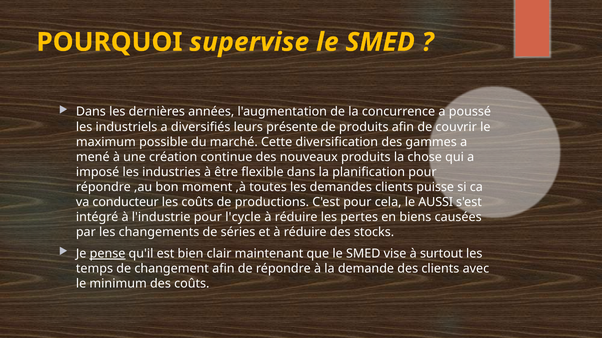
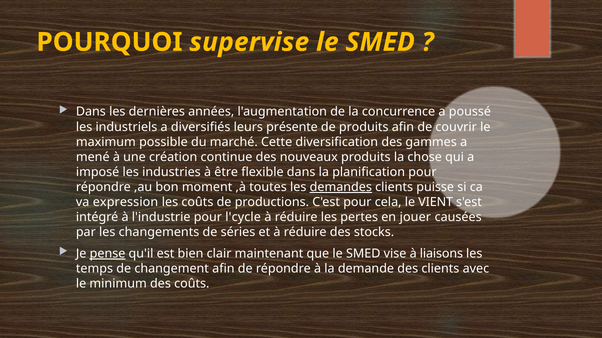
demandes underline: none -> present
conducteur: conducteur -> expression
AUSSI: AUSSI -> VIENT
biens: biens -> jouer
surtout: surtout -> liaisons
